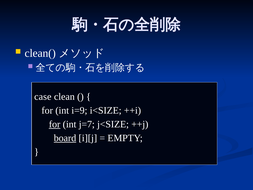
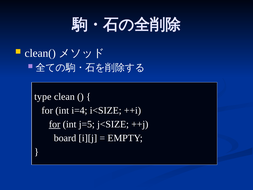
case: case -> type
i=9: i=9 -> i=4
j=7: j=7 -> j=5
board underline: present -> none
